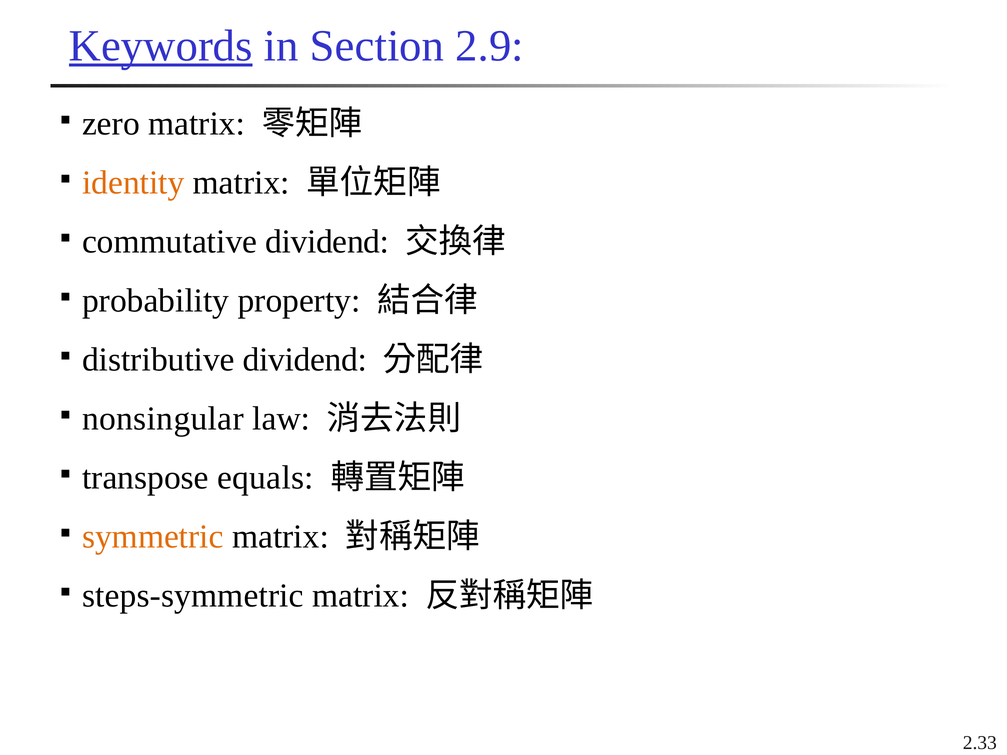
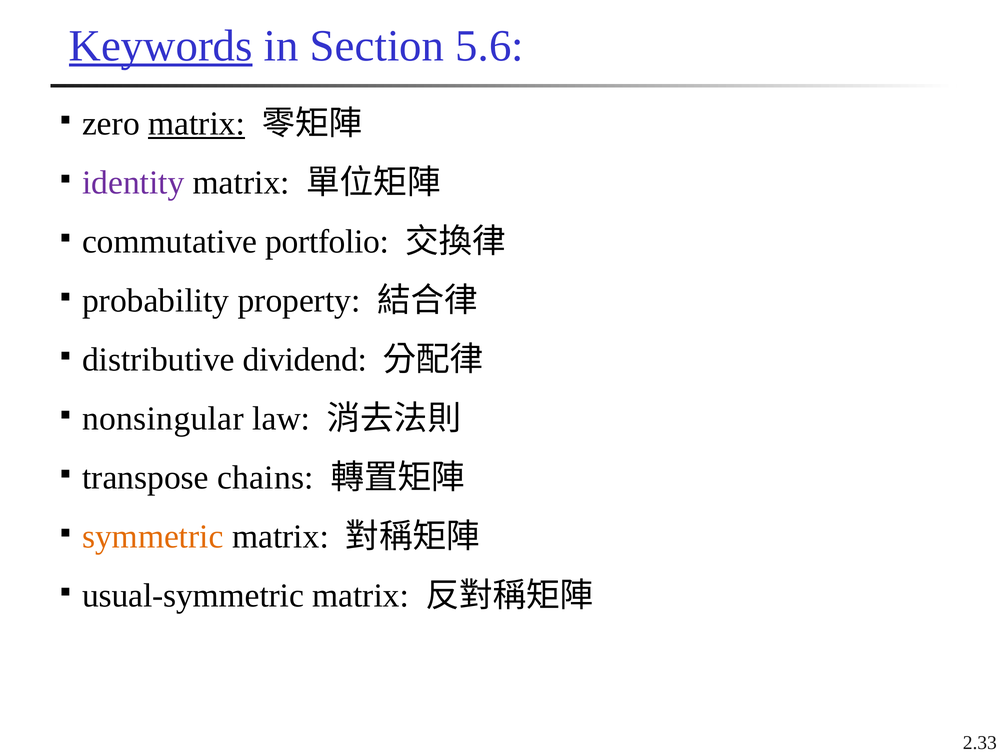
2.9: 2.9 -> 5.6
matrix at (197, 124) underline: none -> present
identity colour: orange -> purple
commutative dividend: dividend -> portfolio
equals: equals -> chains
steps-symmetric: steps-symmetric -> usual-symmetric
